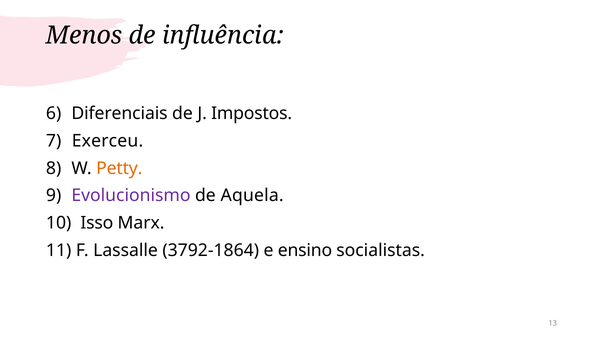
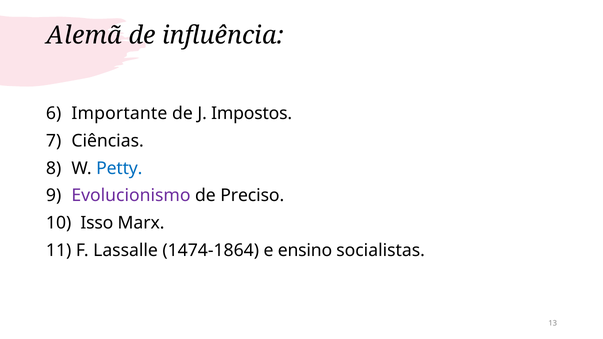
Menos: Menos -> Alemã
Diferenciais: Diferenciais -> Importante
Exerceu: Exerceu -> Ciências
Petty colour: orange -> blue
Aquela: Aquela -> Preciso
3792-1864: 3792-1864 -> 1474-1864
